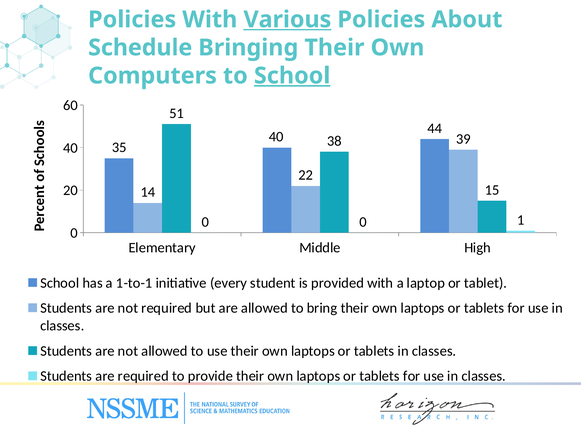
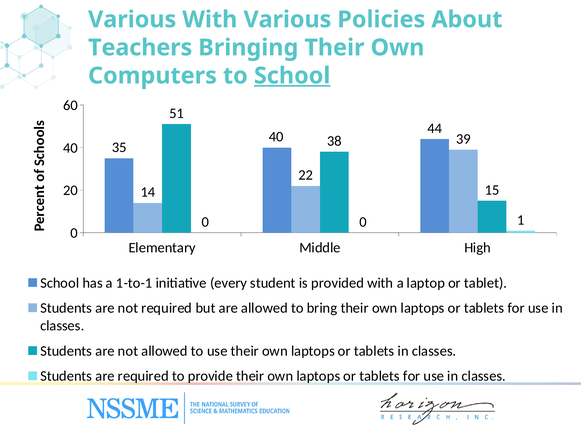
Policies at (132, 20): Policies -> Various
Various at (287, 20) underline: present -> none
Schedule: Schedule -> Teachers
